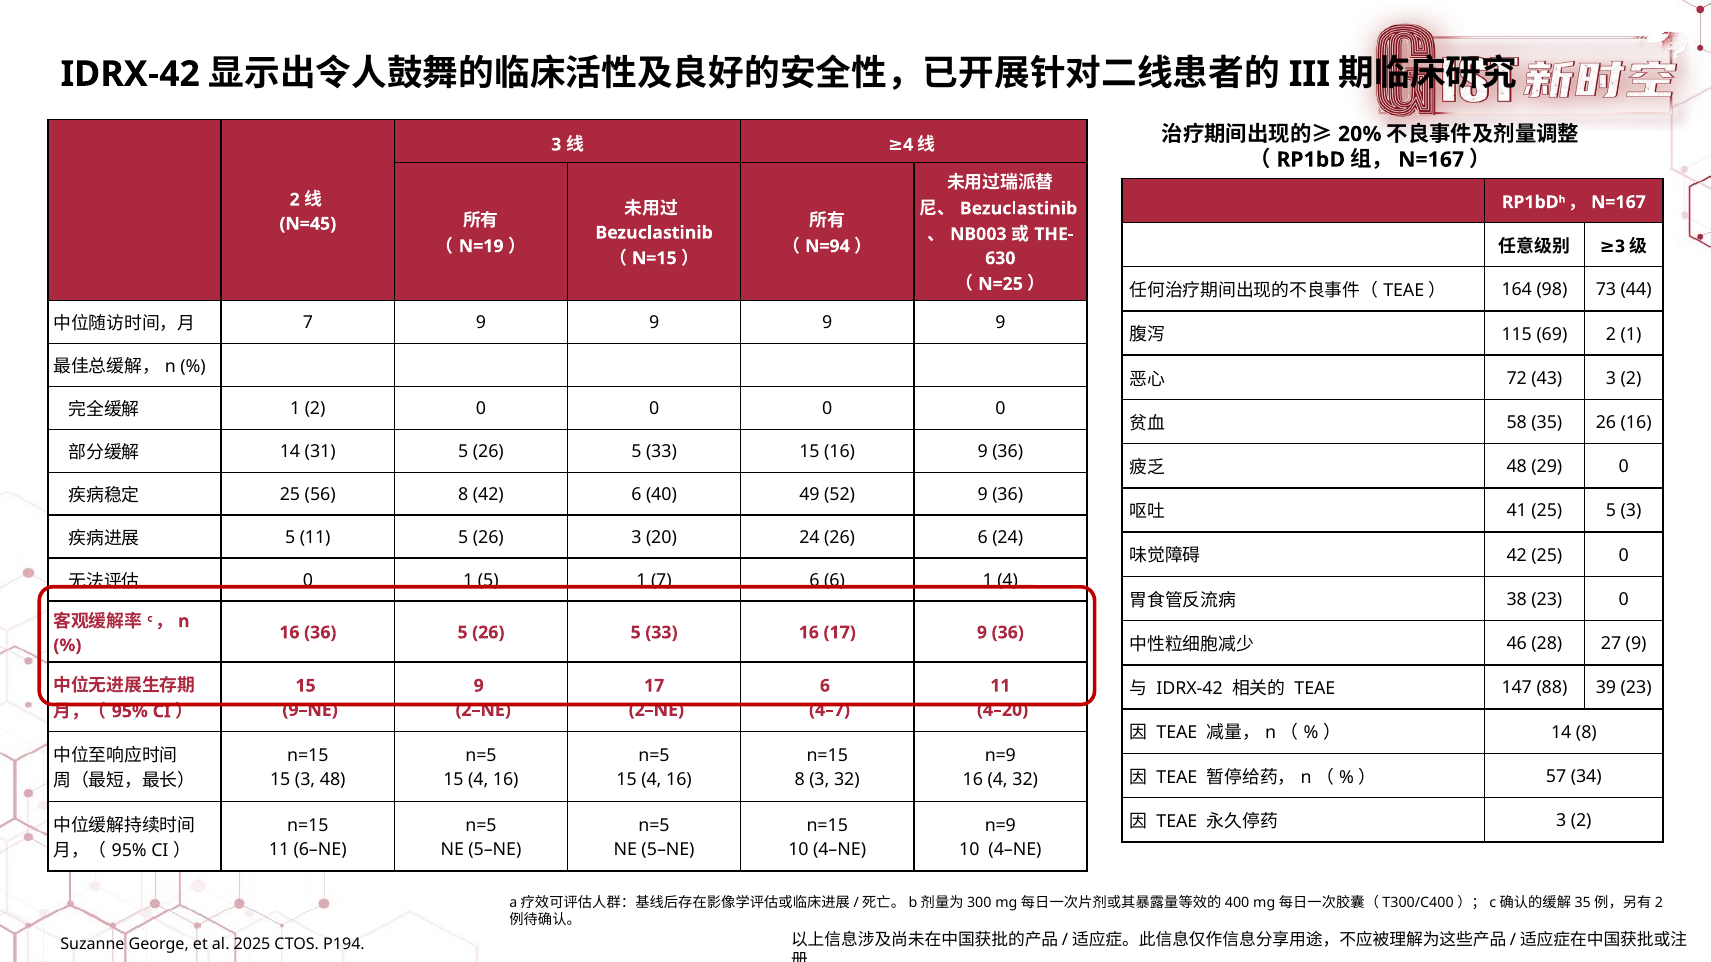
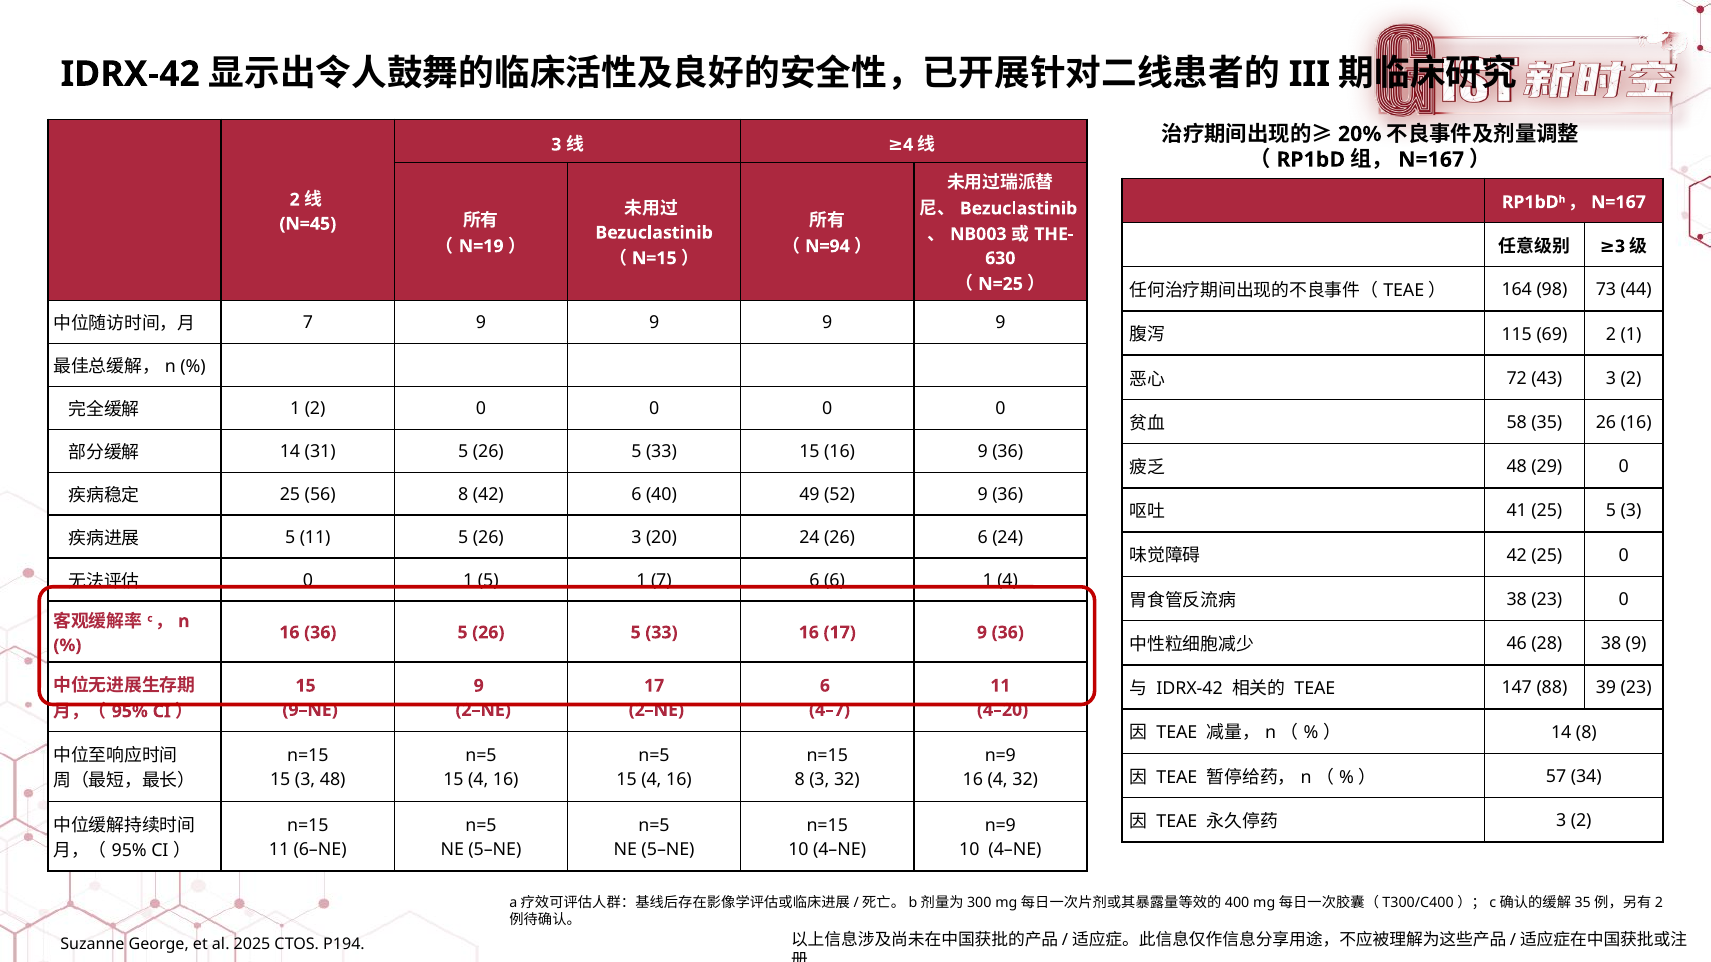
28 27: 27 -> 38
